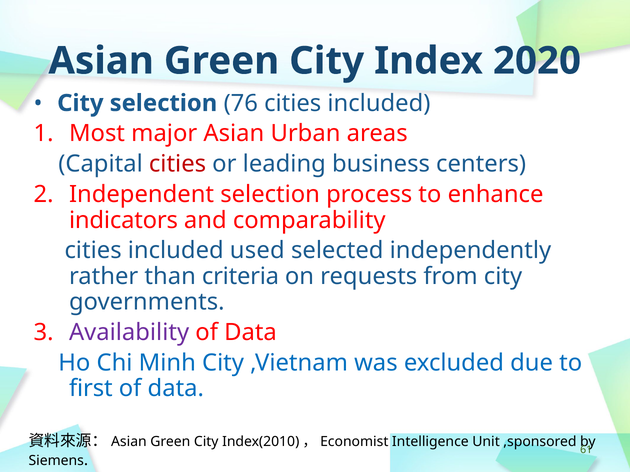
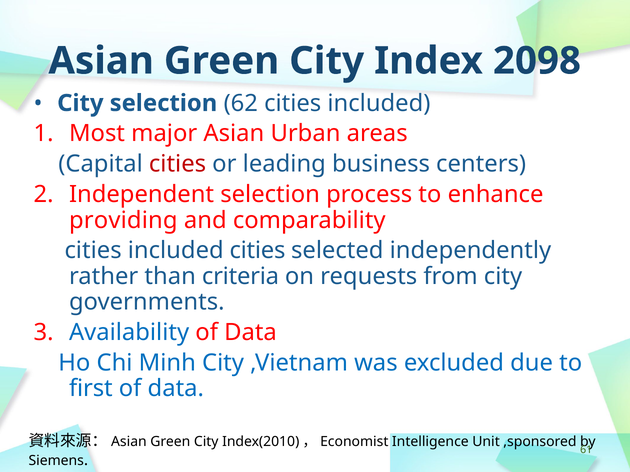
2020: 2020 -> 2098
76: 76 -> 62
indicators: indicators -> providing
included used: used -> cities
Availability colour: purple -> blue
